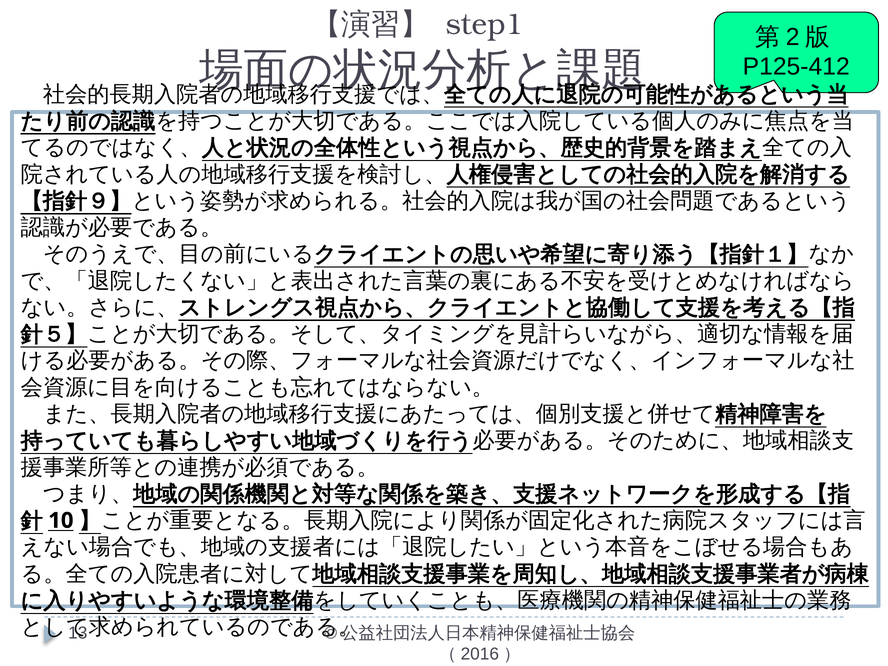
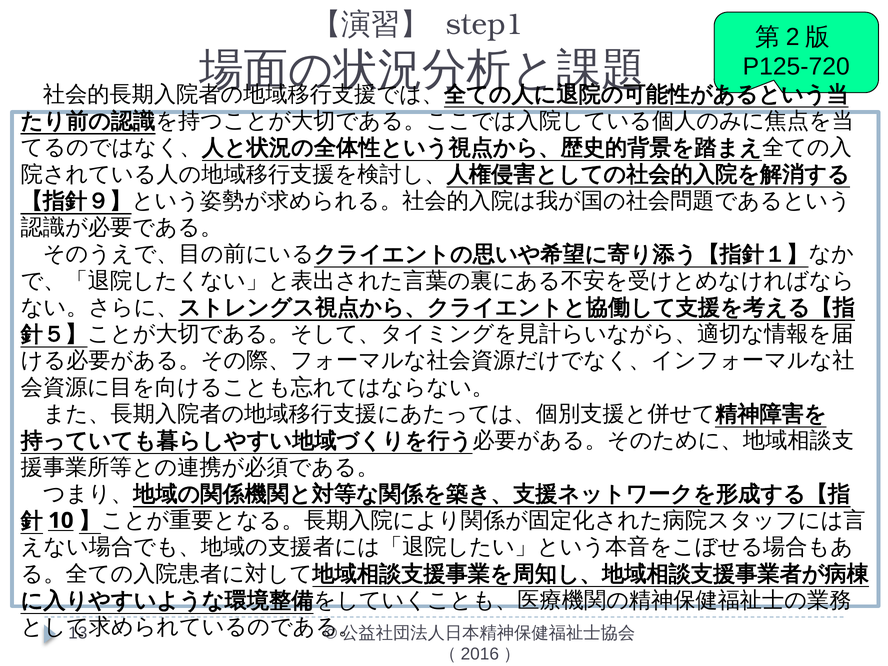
P125-412: P125-412 -> P125-720
